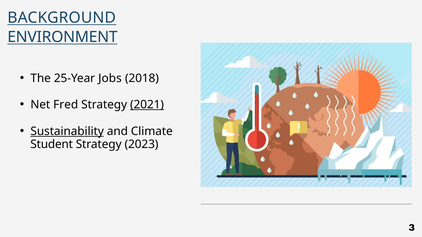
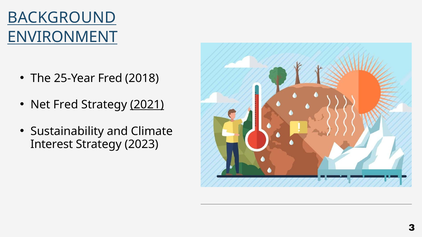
25-Year Jobs: Jobs -> Fred
Sustainability underline: present -> none
Student: Student -> Interest
